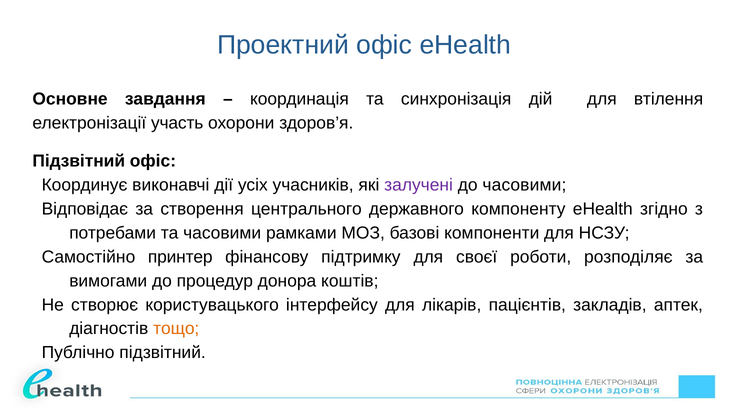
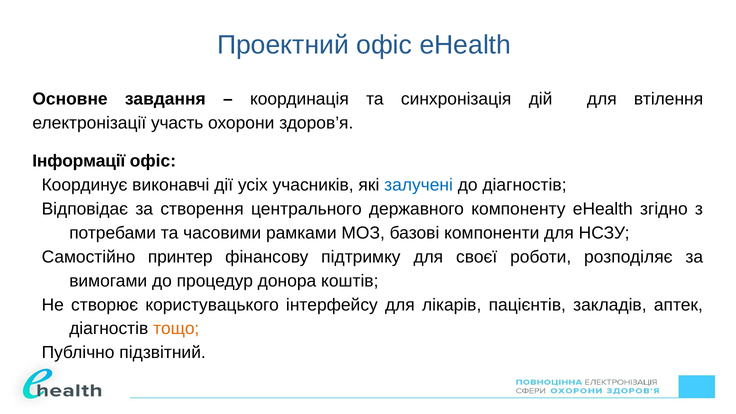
Підзвітний at (79, 161): Підзвітний -> Інформації
залучені colour: purple -> blue
до часовими: часовими -> діагностів
